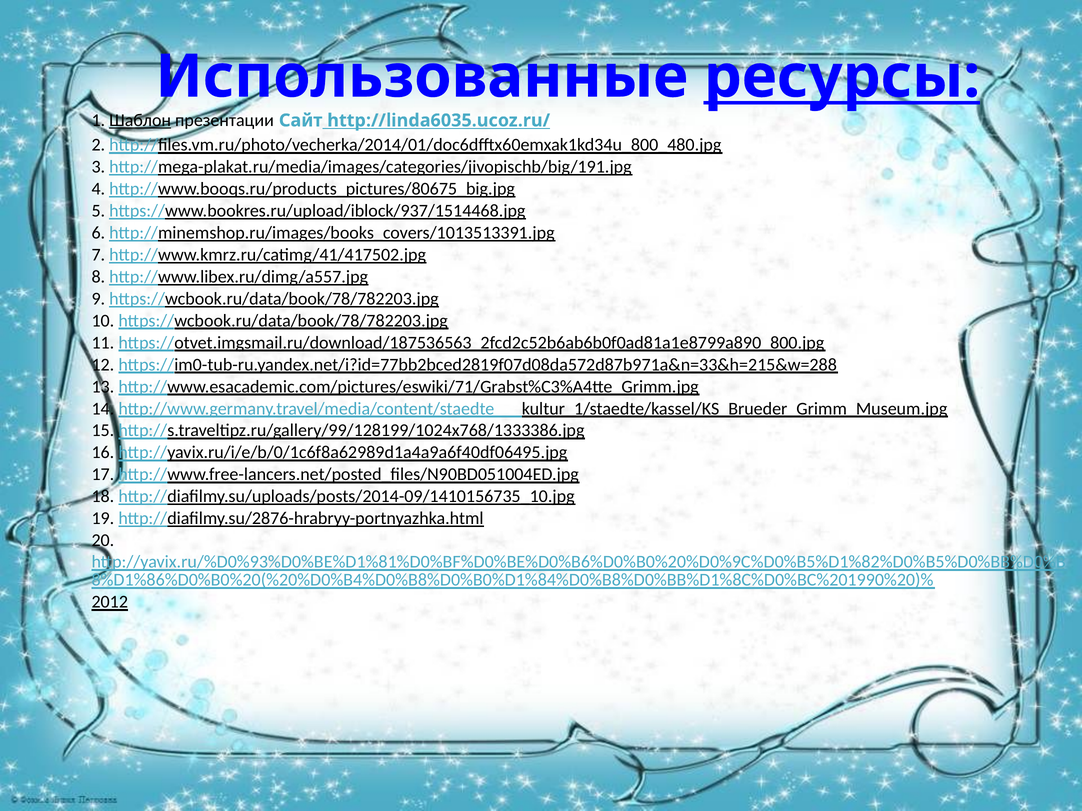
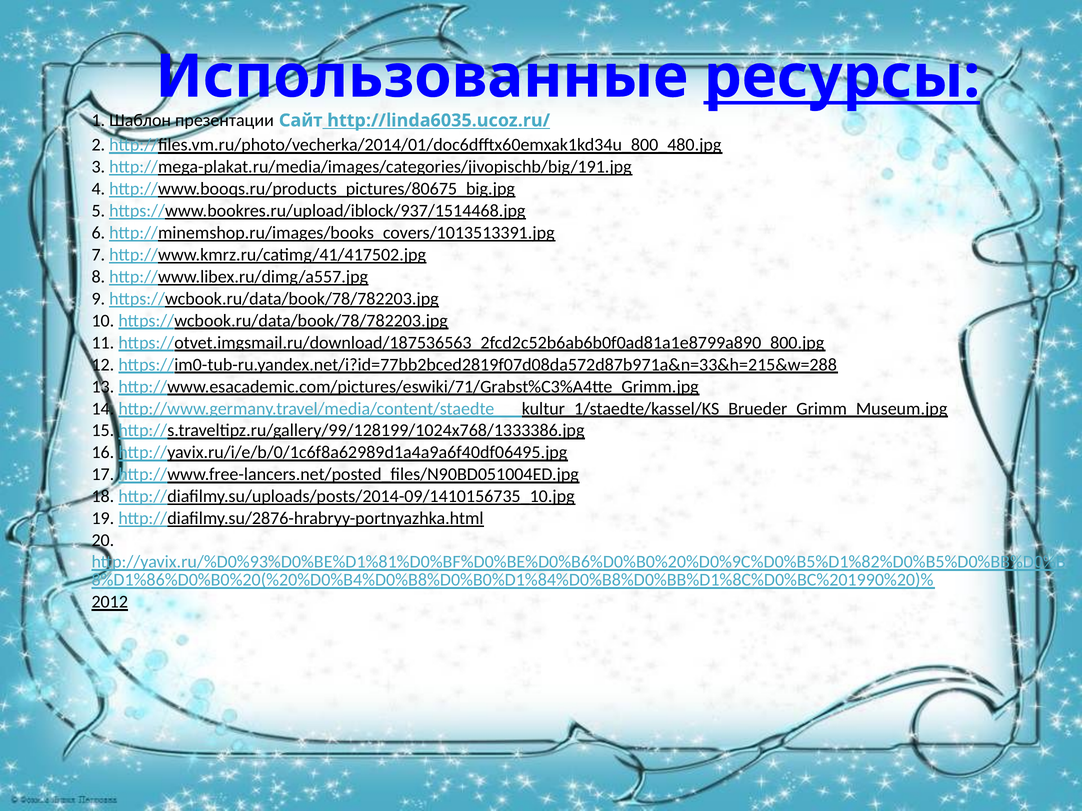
Шаблон underline: present -> none
